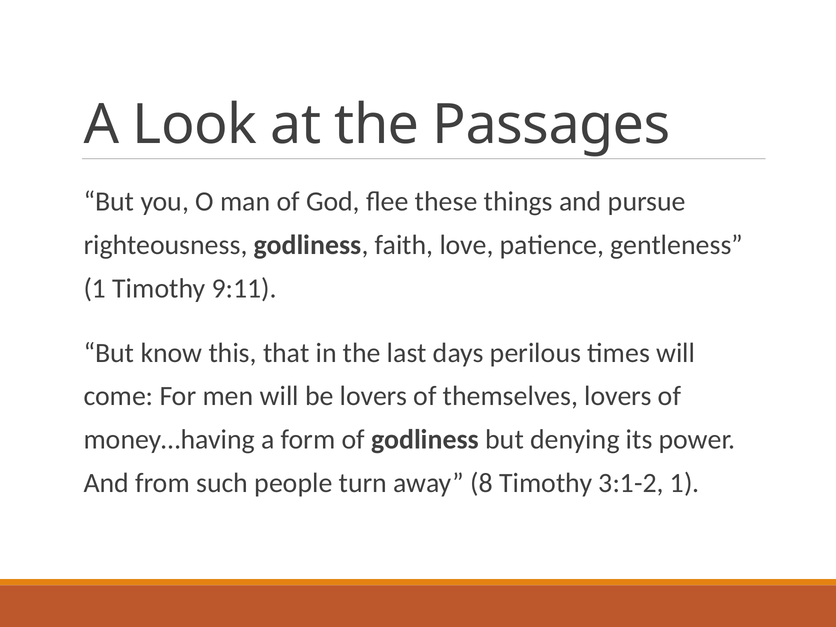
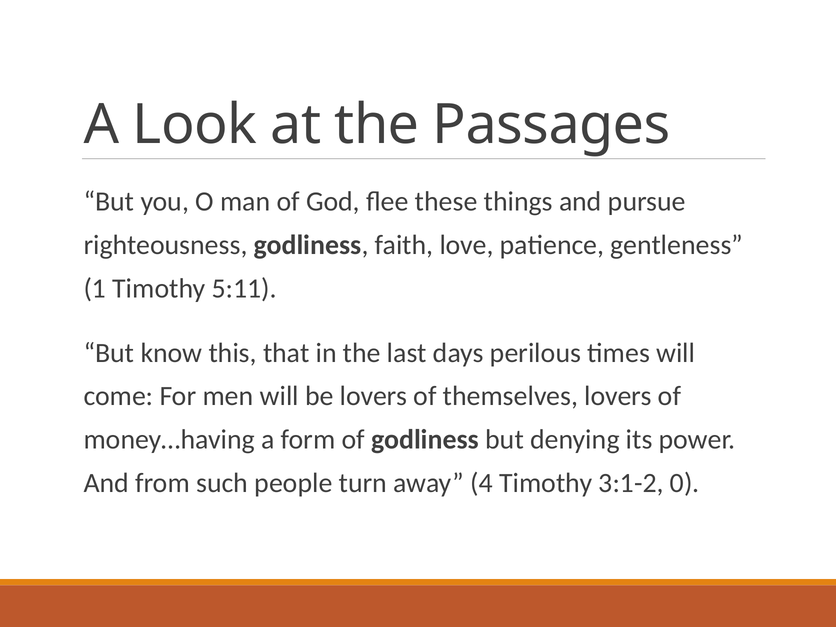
9:11: 9:11 -> 5:11
8: 8 -> 4
3:1-2 1: 1 -> 0
